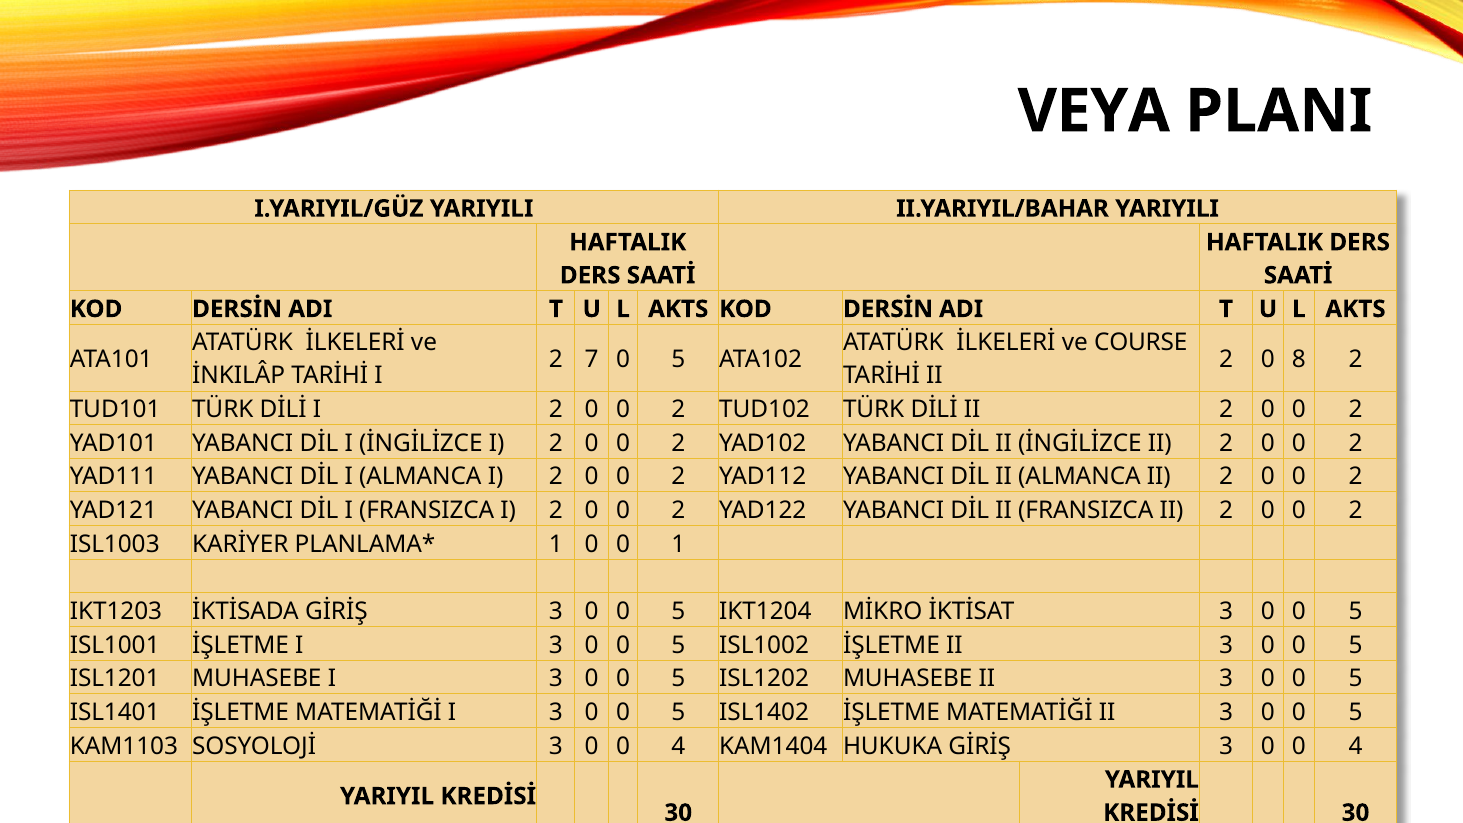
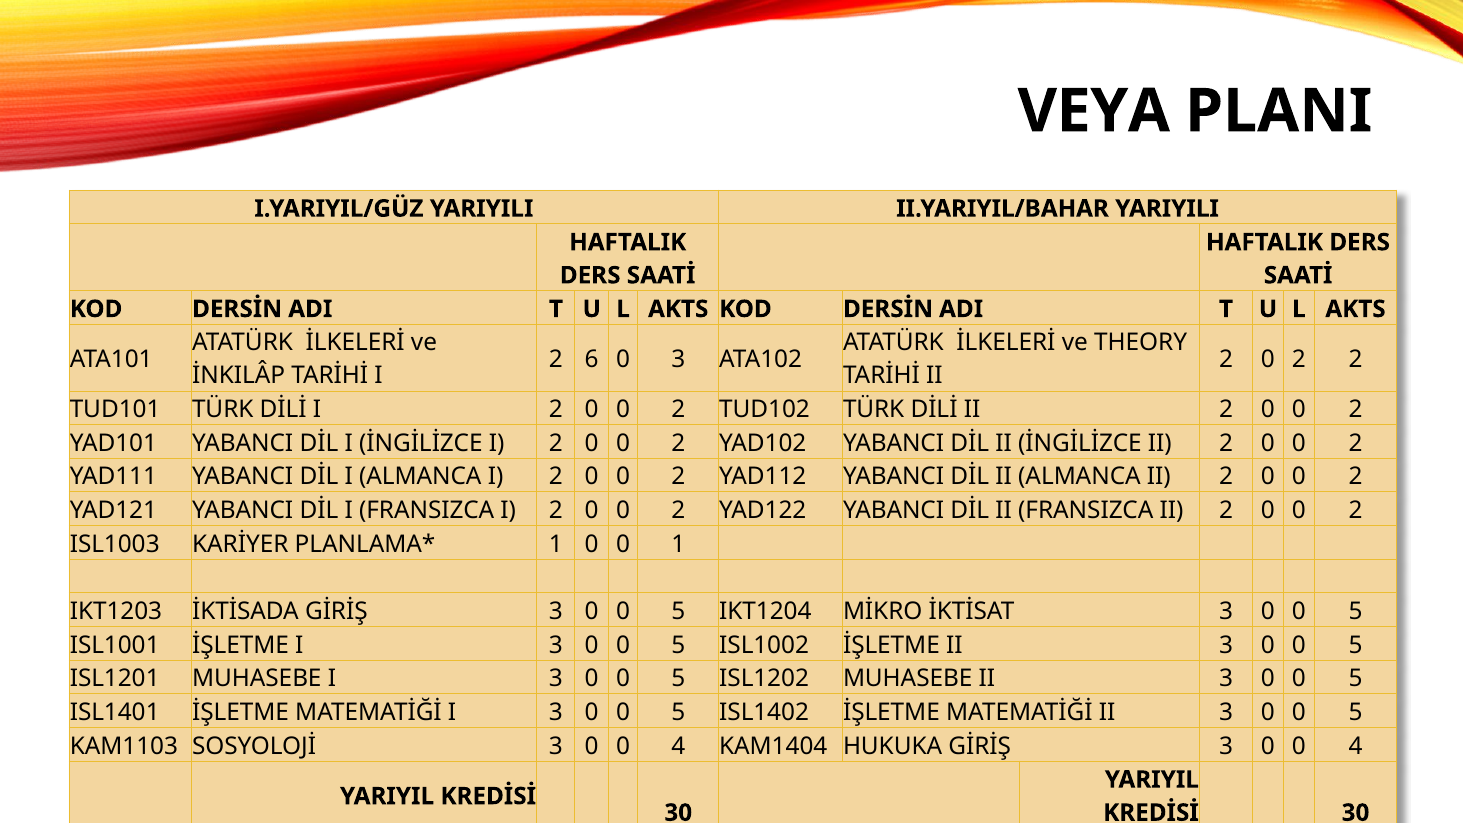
COURSE: COURSE -> THEORY
7: 7 -> 6
5 at (678, 359): 5 -> 3
2 0 8: 8 -> 2
